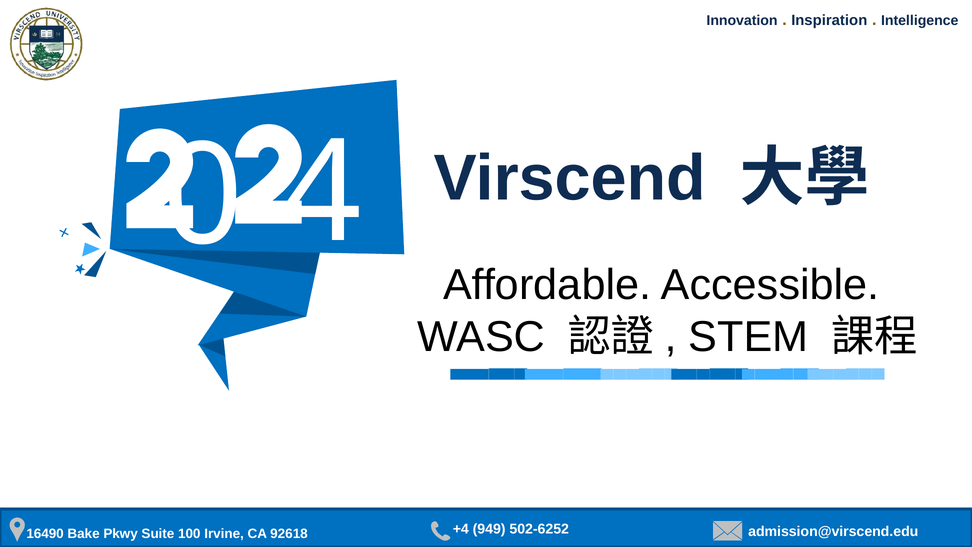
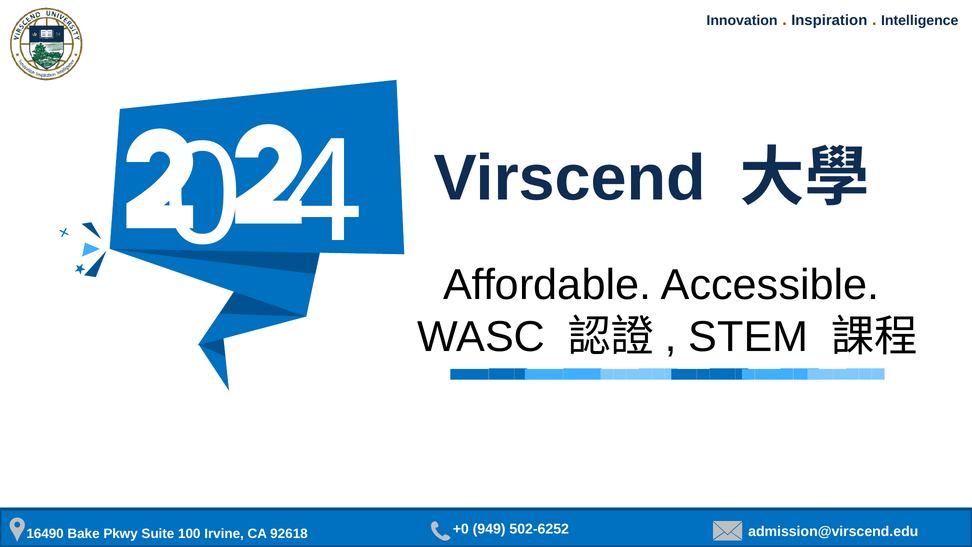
+4: +4 -> +0
